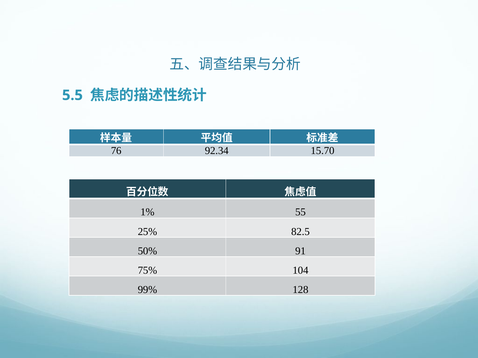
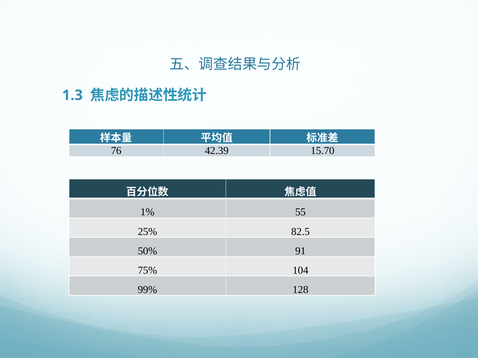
5.5: 5.5 -> 1.3
92.34: 92.34 -> 42.39
